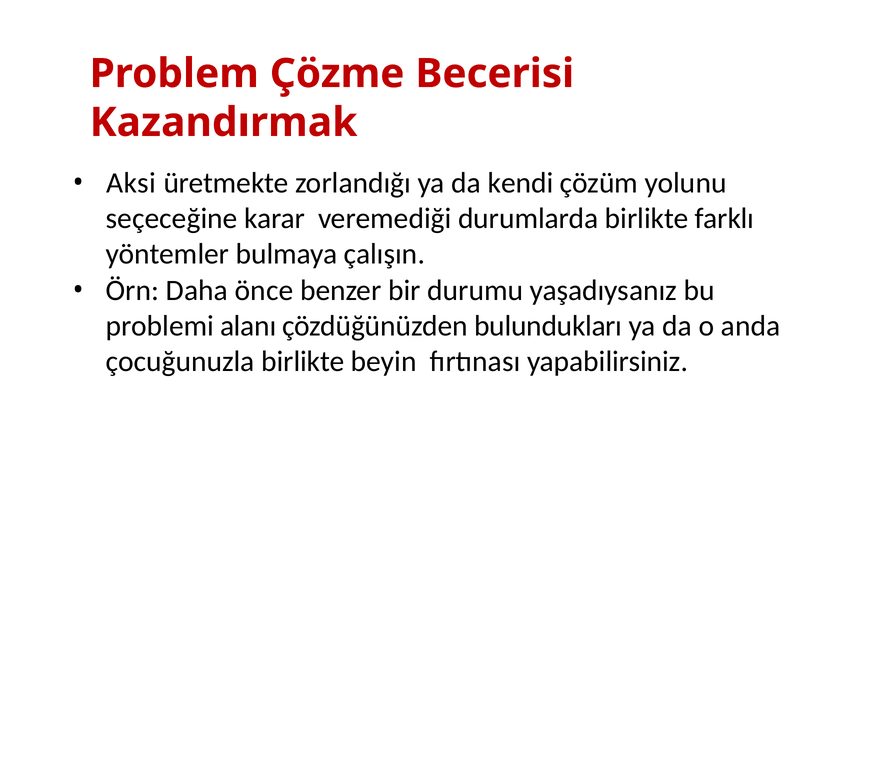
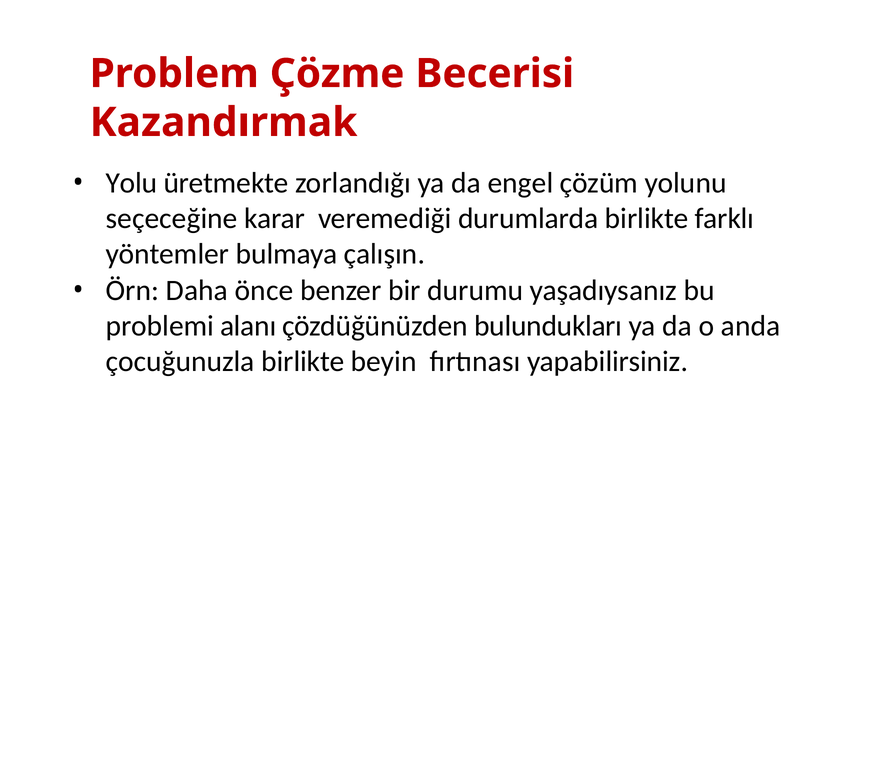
Aksi: Aksi -> Yolu
kendi: kendi -> engel
